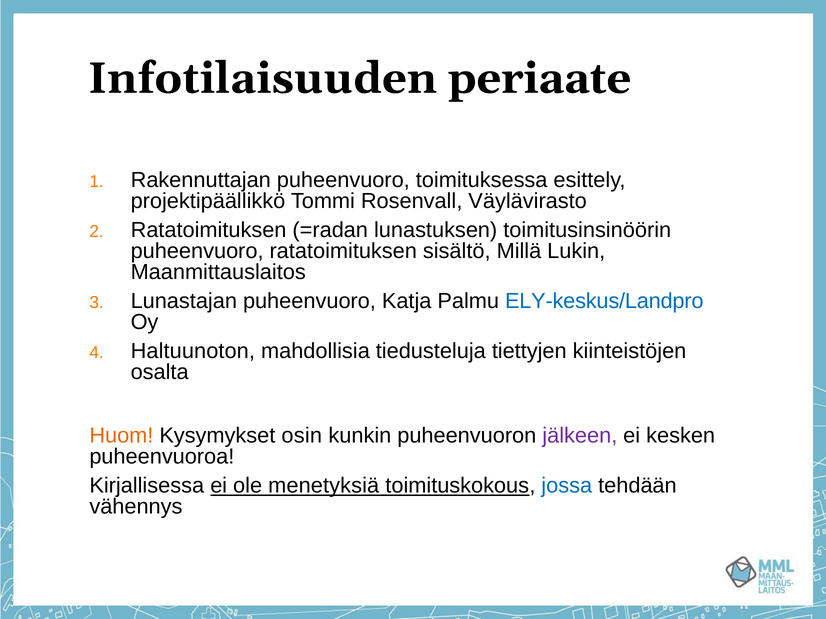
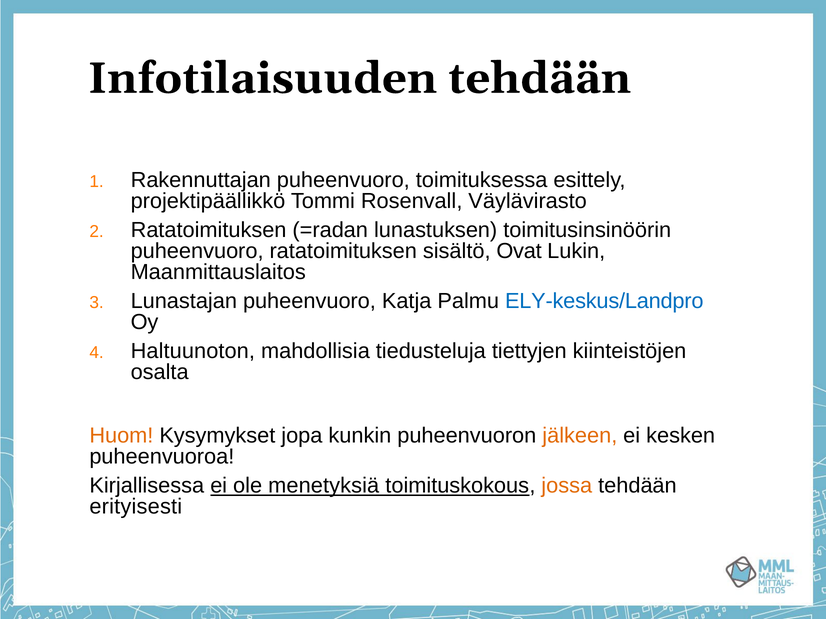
Infotilaisuuden periaate: periaate -> tehdään
Millä: Millä -> Ovat
osin: osin -> jopa
jälkeen colour: purple -> orange
jossa colour: blue -> orange
vähennys: vähennys -> erityisesti
